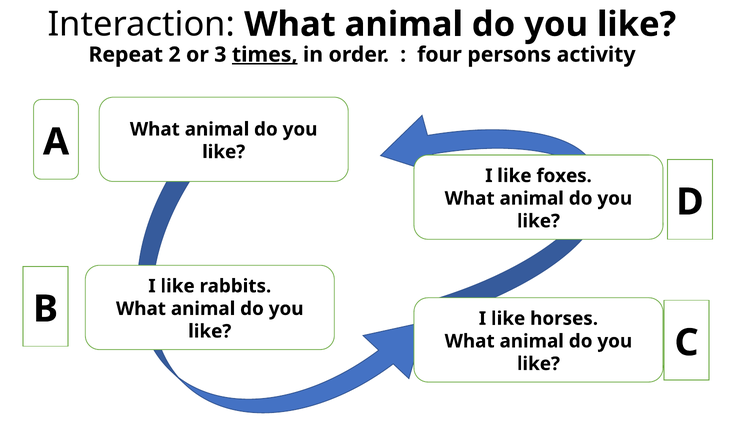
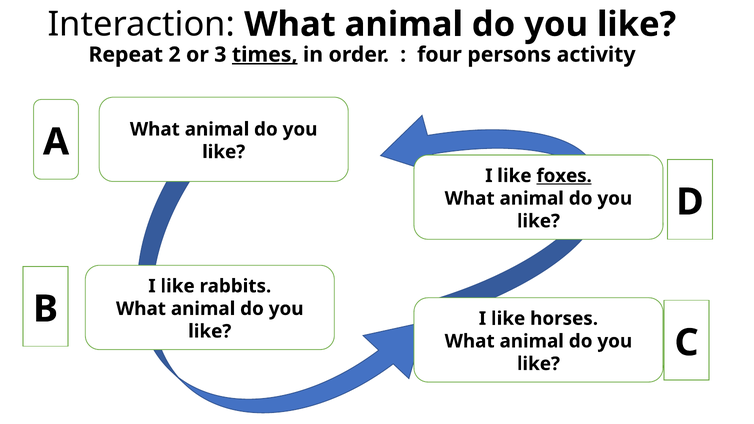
foxes underline: none -> present
